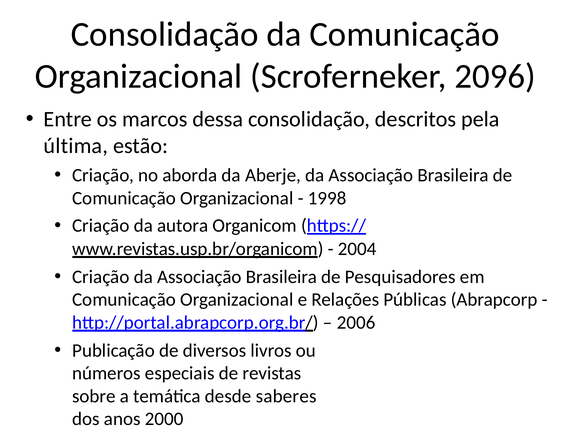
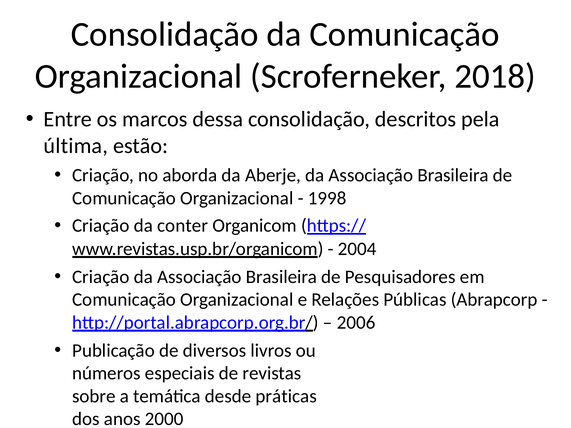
2096: 2096 -> 2018
autora: autora -> conter
saberes: saberes -> práticas
